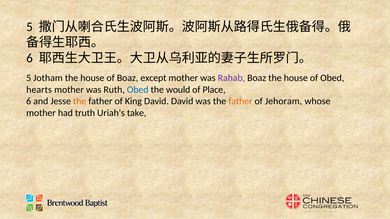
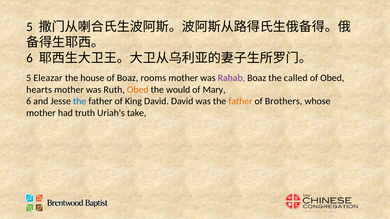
Jotham: Jotham -> Eleazar
except: except -> rooms
Boaz the house: house -> called
Obed at (138, 90) colour: blue -> orange
Place: Place -> Mary
the at (80, 101) colour: orange -> blue
Jehoram: Jehoram -> Brothers
